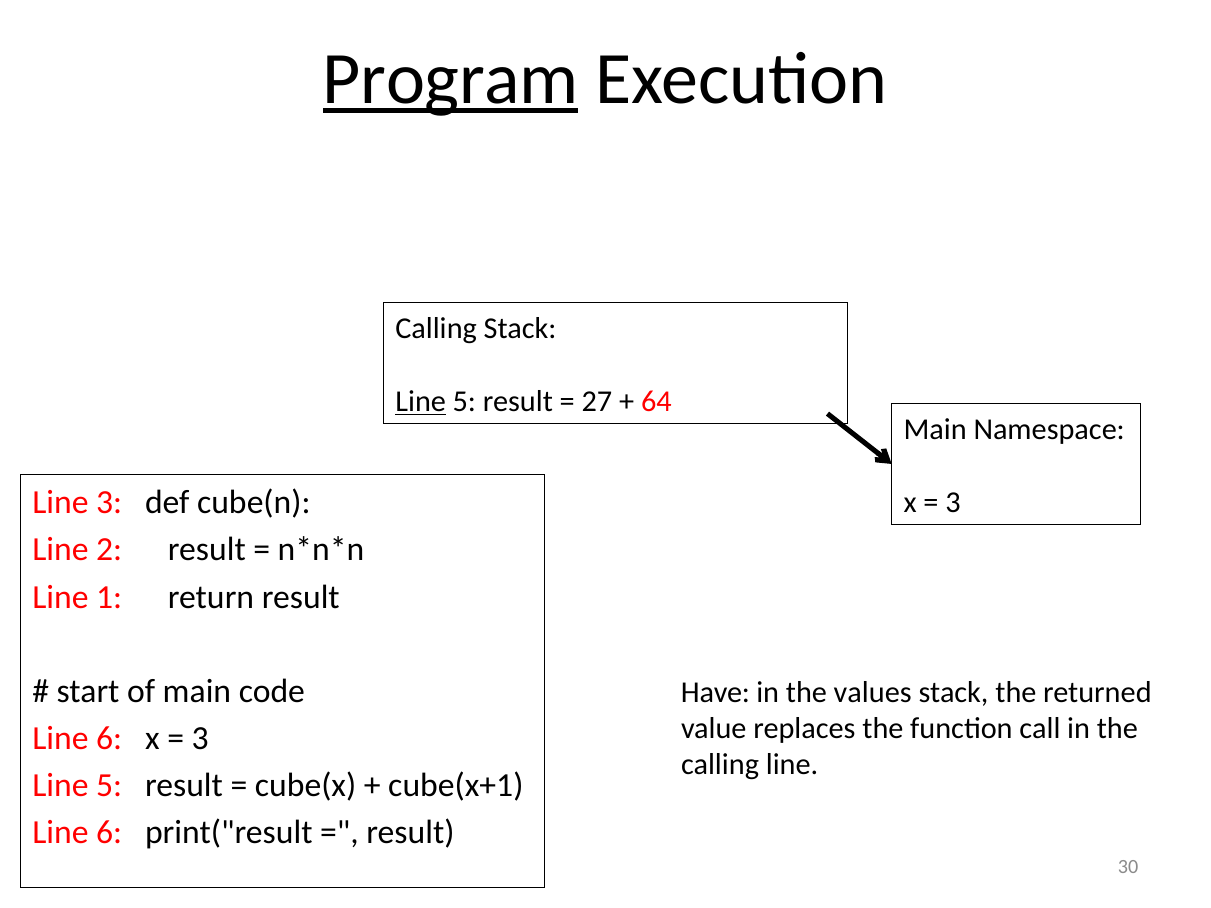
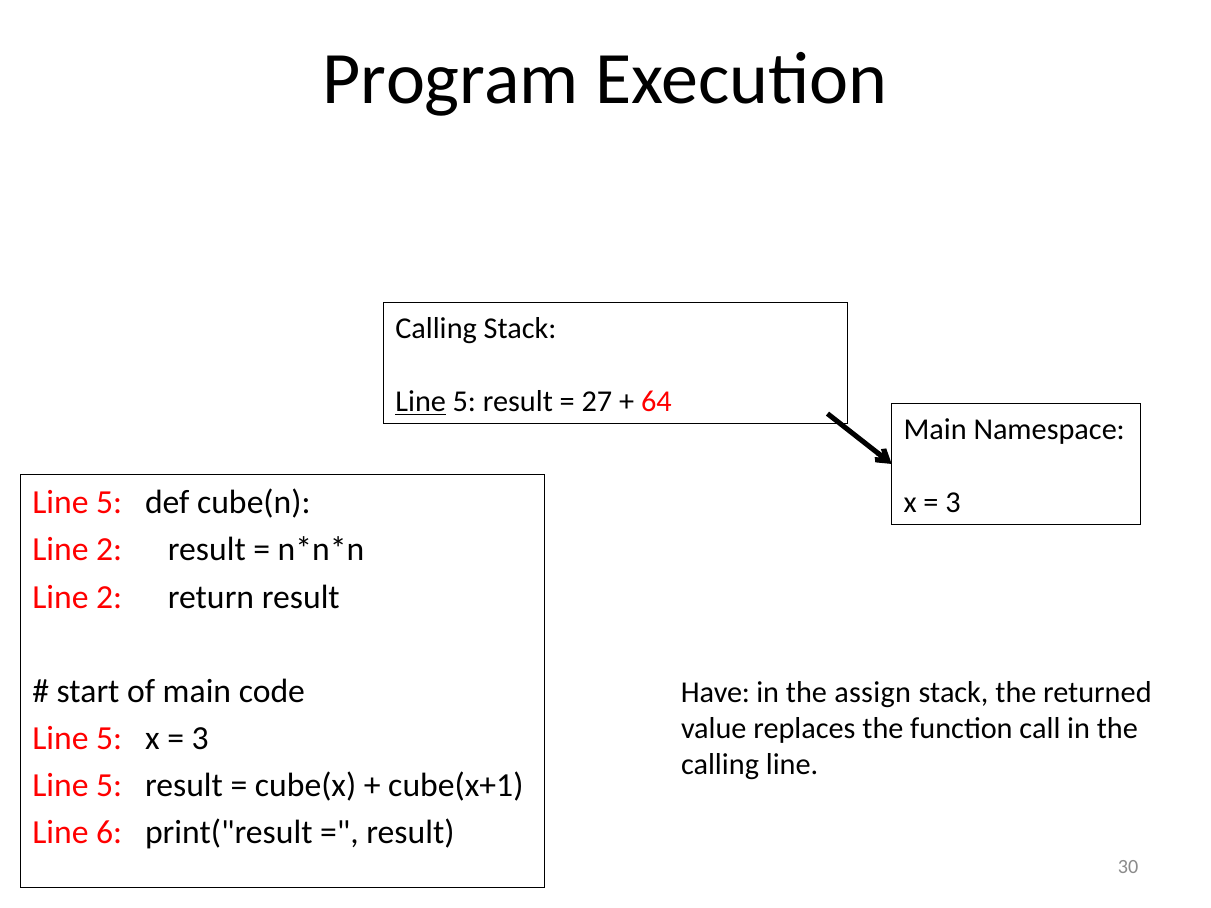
Program underline: present -> none
3 at (109, 503): 3 -> 5
1 at (109, 597): 1 -> 2
values: values -> assign
6 at (109, 738): 6 -> 5
